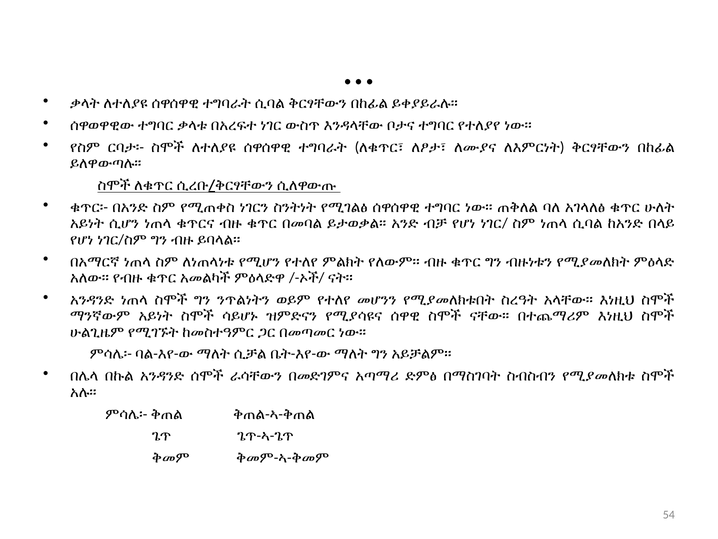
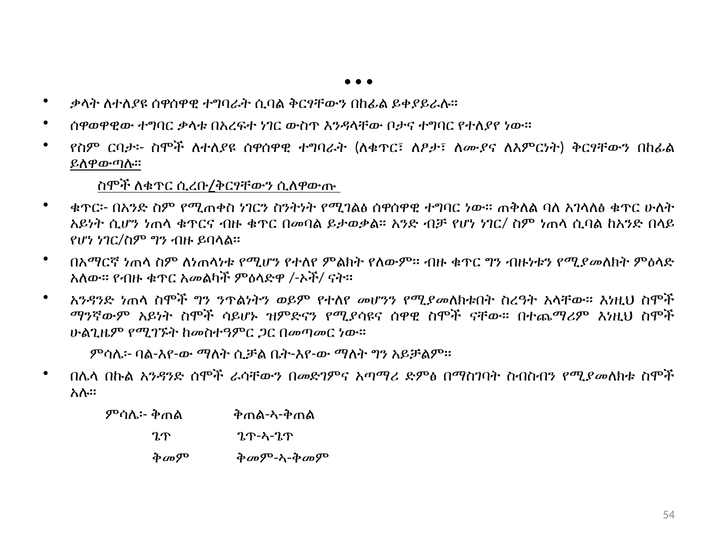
ይለዋውጣሉ፡፡ underline: none -> present
